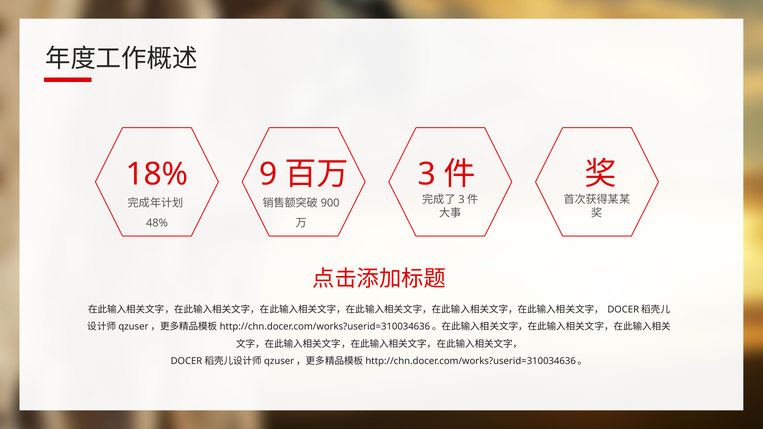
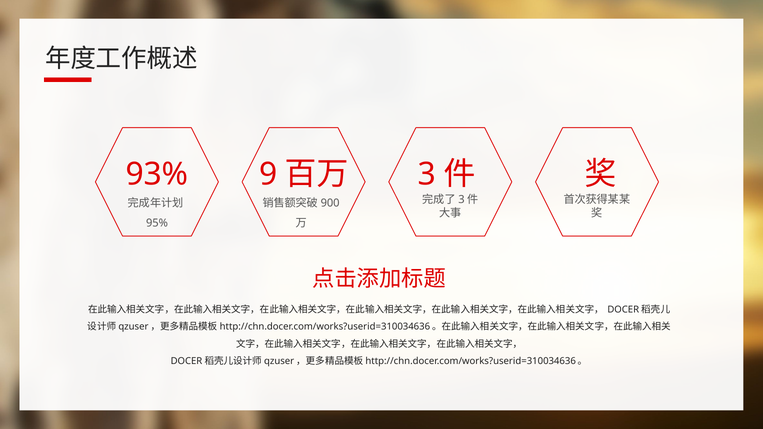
18%: 18% -> 93%
48%: 48% -> 95%
